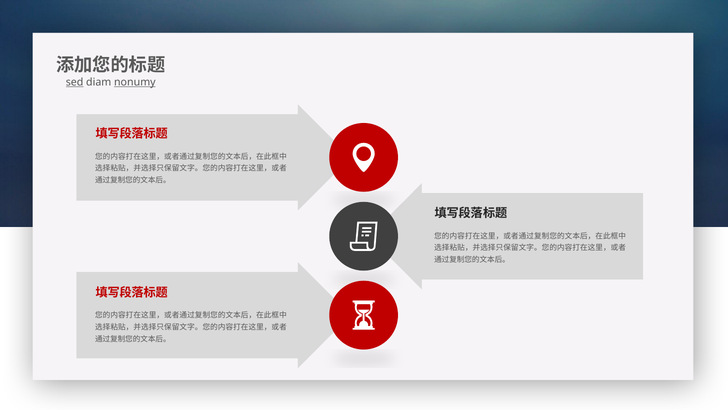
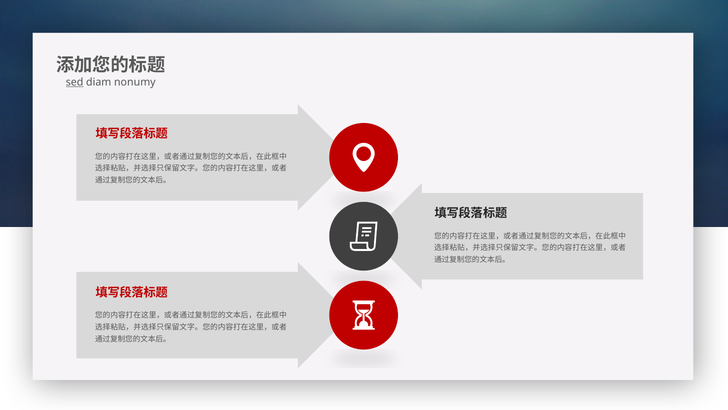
nonumy underline: present -> none
